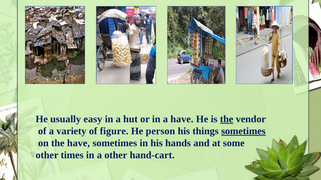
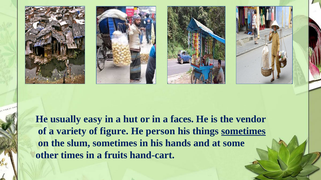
a have: have -> faces
the at (227, 119) underline: present -> none
the have: have -> slum
a other: other -> fruits
